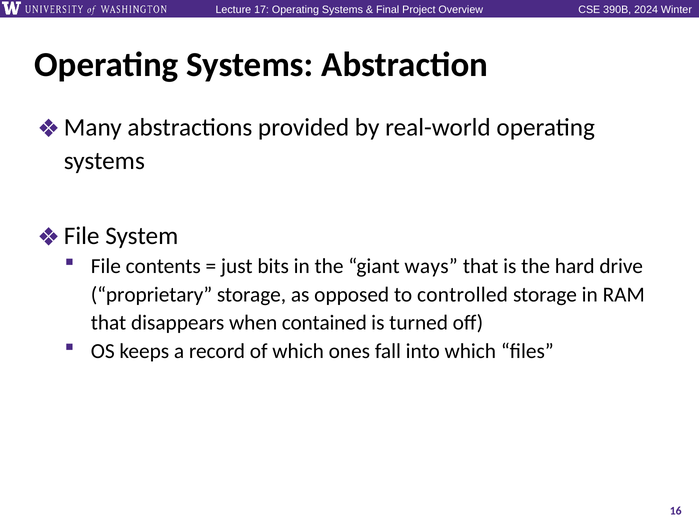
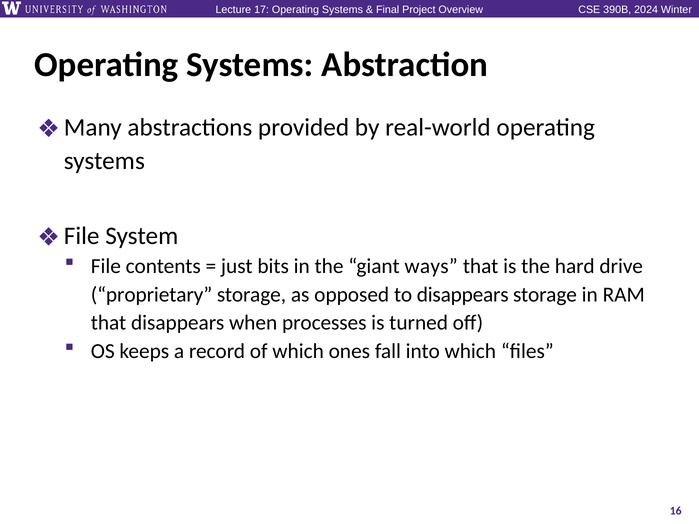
to controlled: controlled -> disappears
contained: contained -> processes
